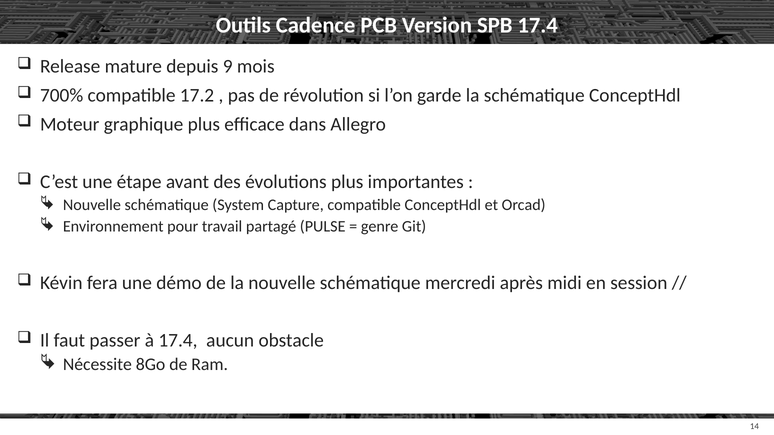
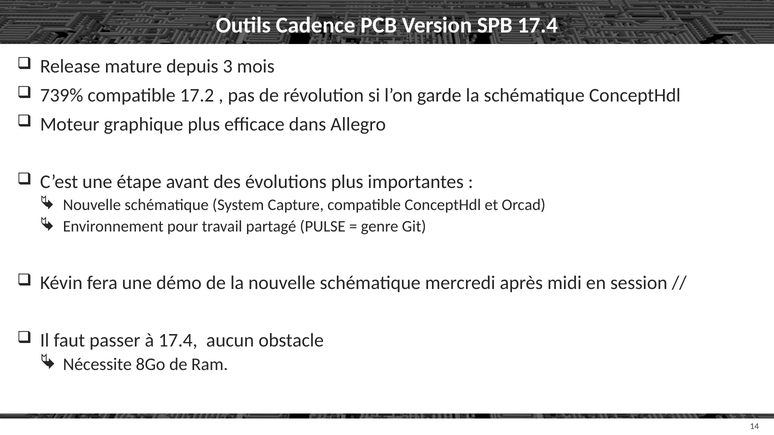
9: 9 -> 3
700%: 700% -> 739%
